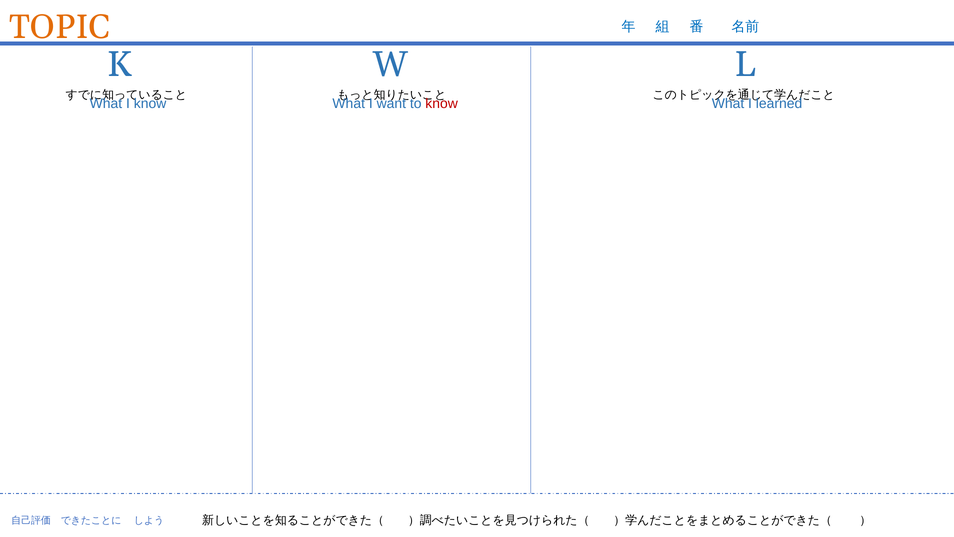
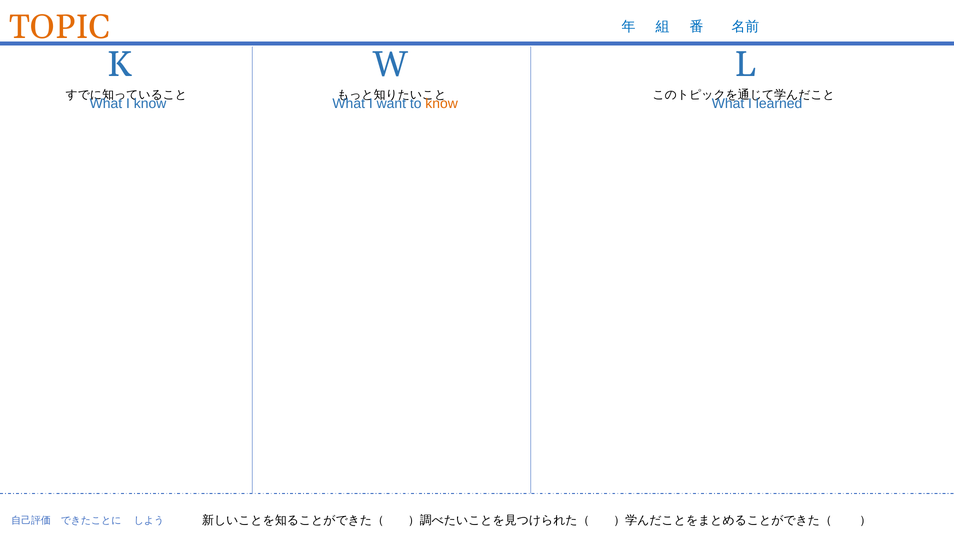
know at (442, 104) colour: red -> orange
